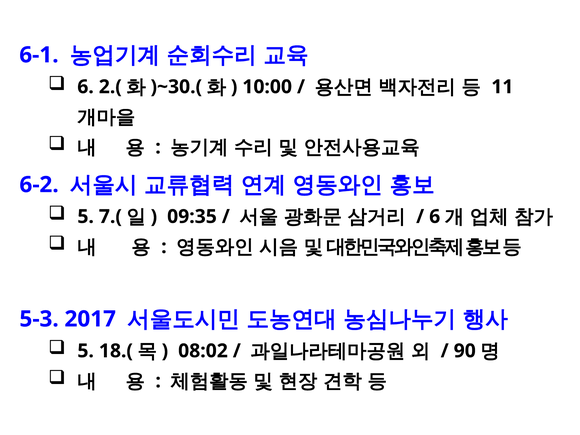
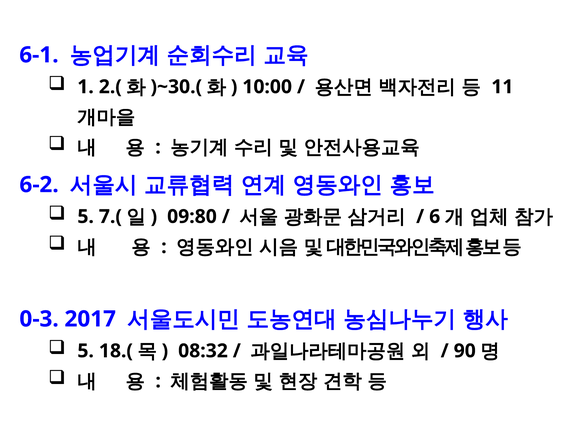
6 at (86, 87): 6 -> 1
09:35: 09:35 -> 09:80
5-3: 5-3 -> 0-3
08:02: 08:02 -> 08:32
